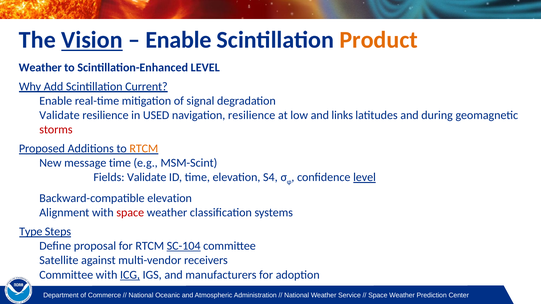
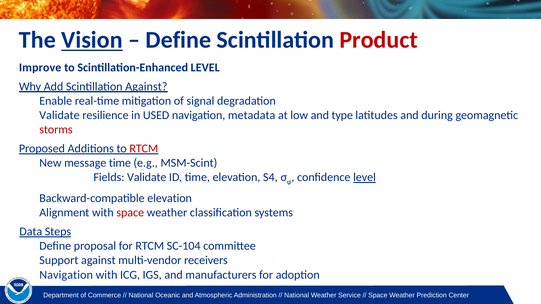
Enable at (178, 40): Enable -> Define
Product colour: orange -> red
Weather at (40, 68): Weather -> Improve
Scintillation Current: Current -> Against
navigation resilience: resilience -> metadata
links: links -> type
RTCM at (144, 149) colour: orange -> red
Type: Type -> Data
SC-104 underline: present -> none
Satellite: Satellite -> Support
Committee at (66, 275): Committee -> Navigation
ICG underline: present -> none
